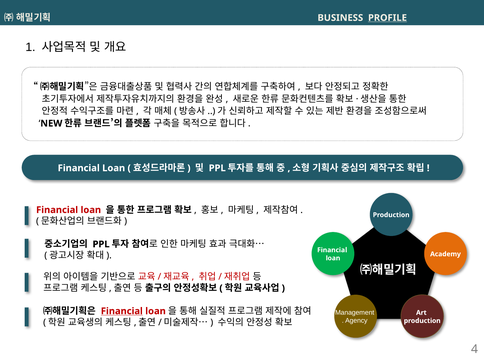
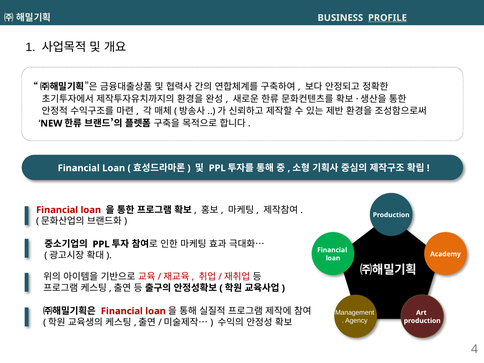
Financial at (122, 311) underline: present -> none
